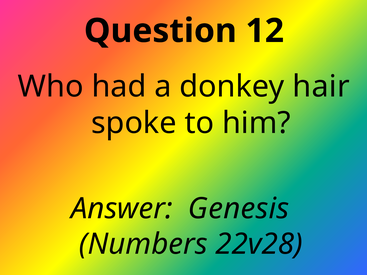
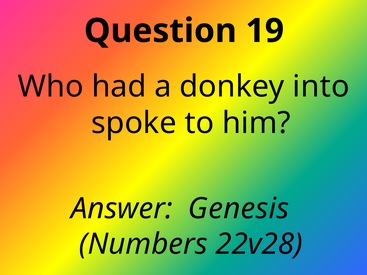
12: 12 -> 19
hair: hair -> into
